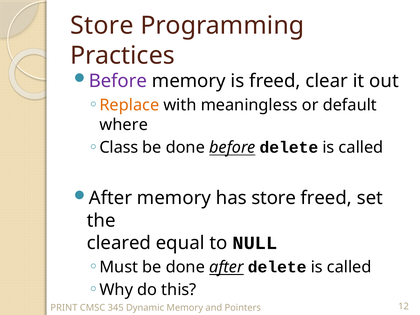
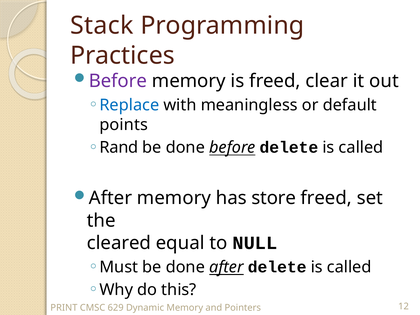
Store at (102, 26): Store -> Stack
Replace colour: orange -> blue
where: where -> points
Class: Class -> Rand
345: 345 -> 629
